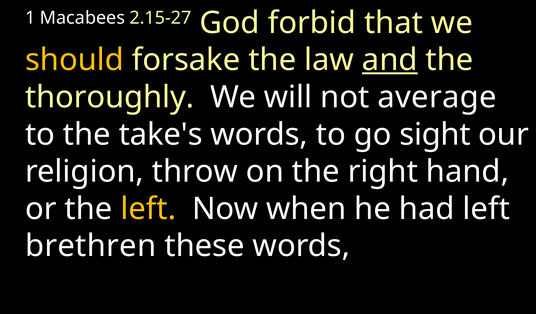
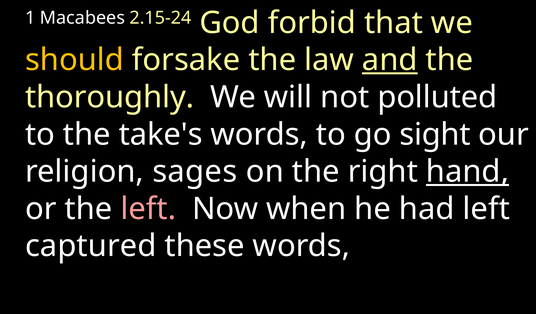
2.15-27: 2.15-27 -> 2.15-24
average: average -> polluted
throw: throw -> sages
hand underline: none -> present
left at (148, 209) colour: yellow -> pink
brethren: brethren -> captured
